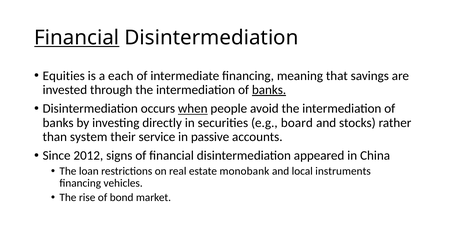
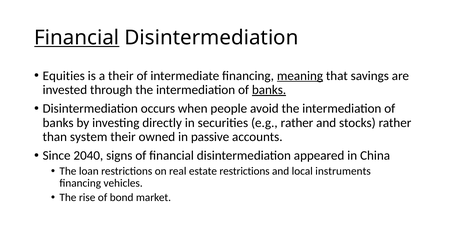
a each: each -> their
meaning underline: none -> present
when underline: present -> none
e.g board: board -> rather
service: service -> owned
2012: 2012 -> 2040
estate monobank: monobank -> restrictions
